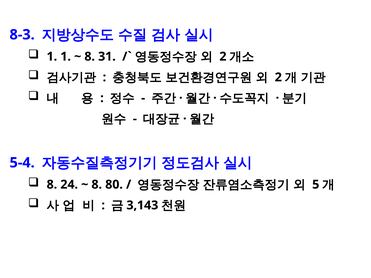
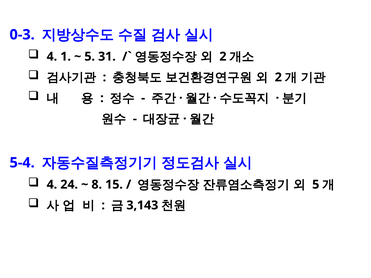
8-3: 8-3 -> 0-3
1 at (52, 57): 1 -> 4
8 at (90, 57): 8 -> 5
8 at (52, 185): 8 -> 4
80: 80 -> 15
